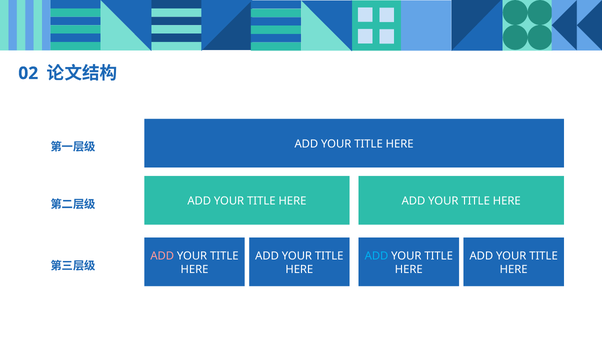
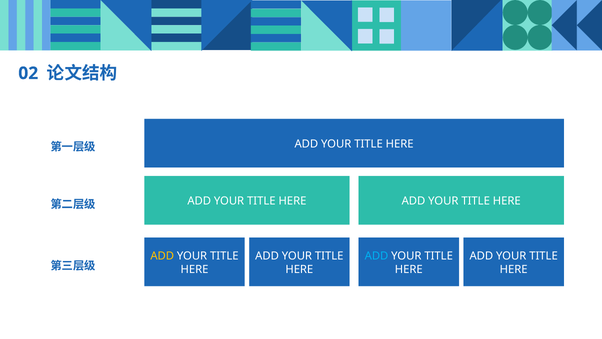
ADD at (162, 256) colour: pink -> yellow
